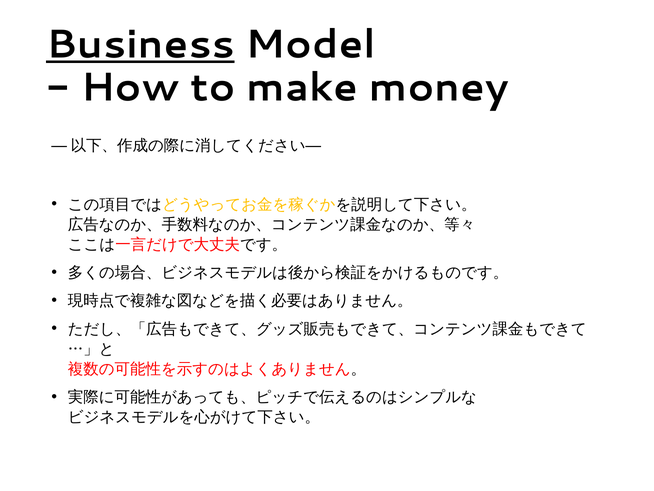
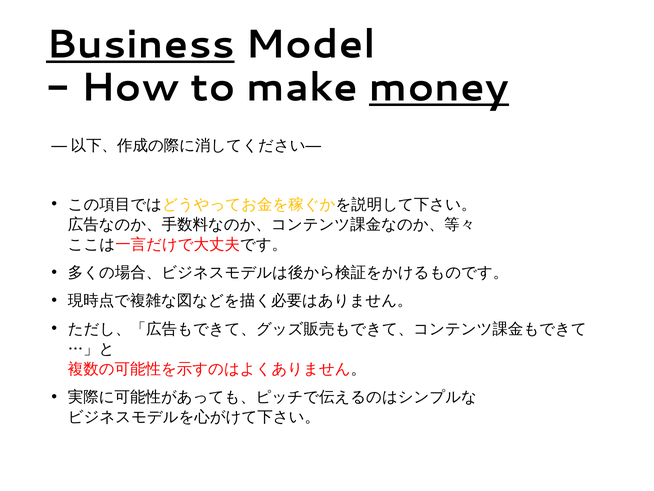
money underline: none -> present
